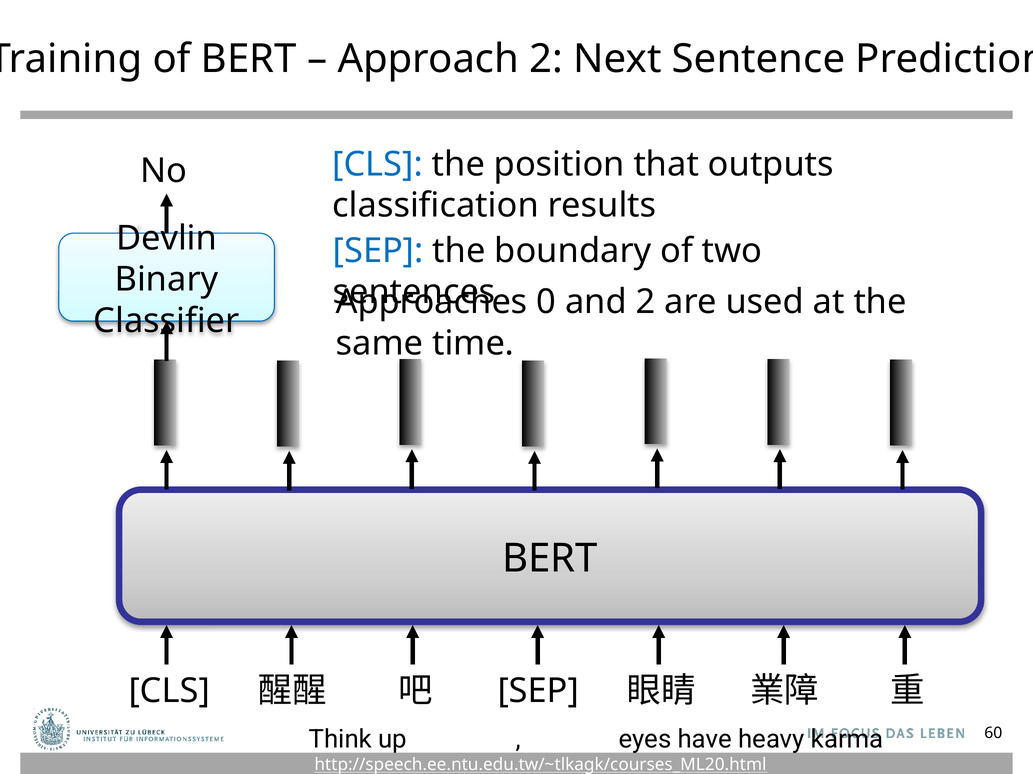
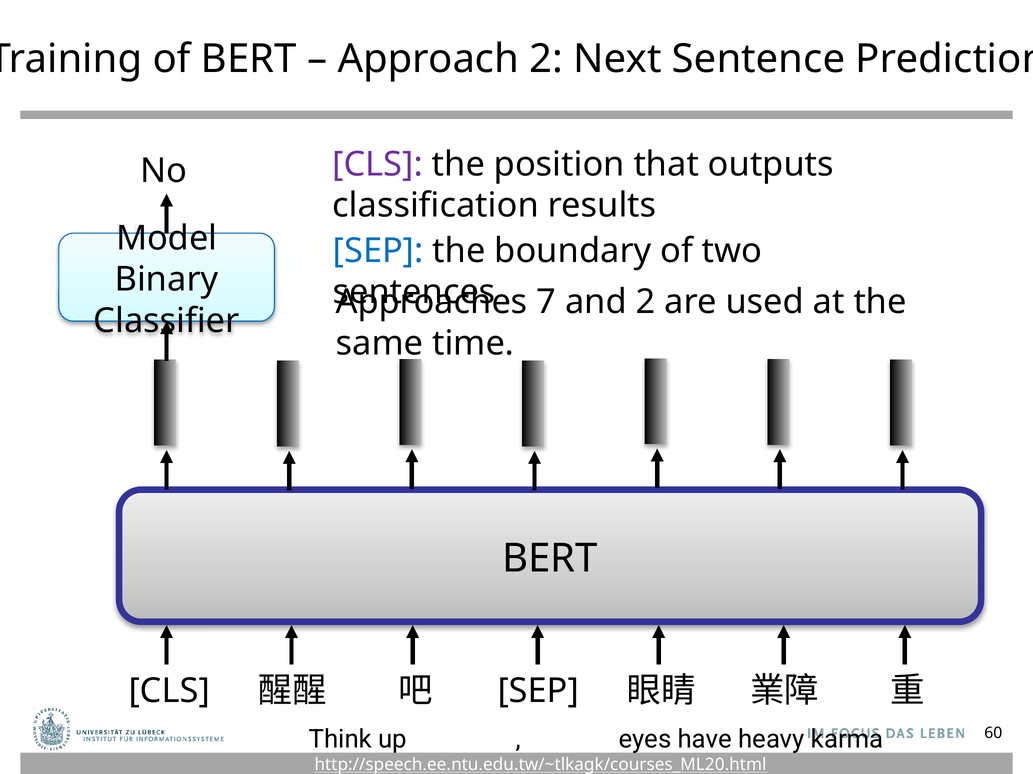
CLS at (378, 164) colour: blue -> purple
Devlin: Devlin -> Model
0: 0 -> 7
